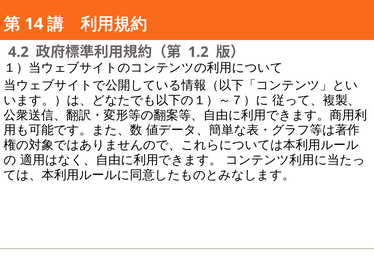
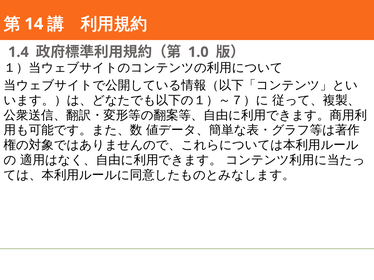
4.2: 4.2 -> 1.4
1.2: 1.2 -> 1.0
